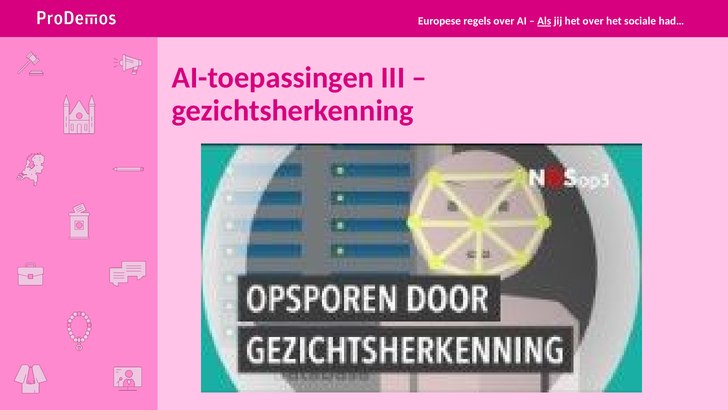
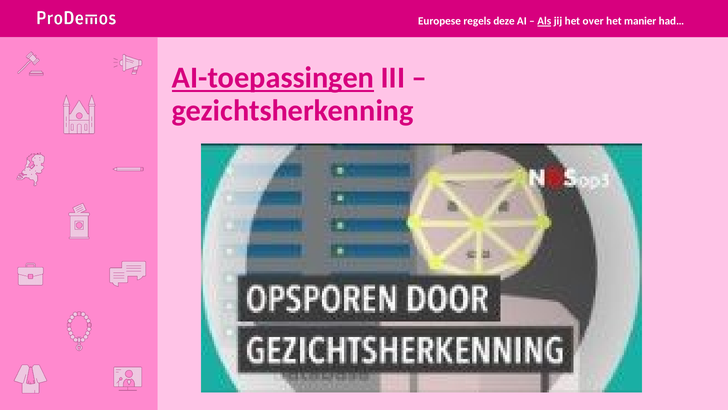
regels over: over -> deze
sociale: sociale -> manier
AI-toepassingen underline: none -> present
